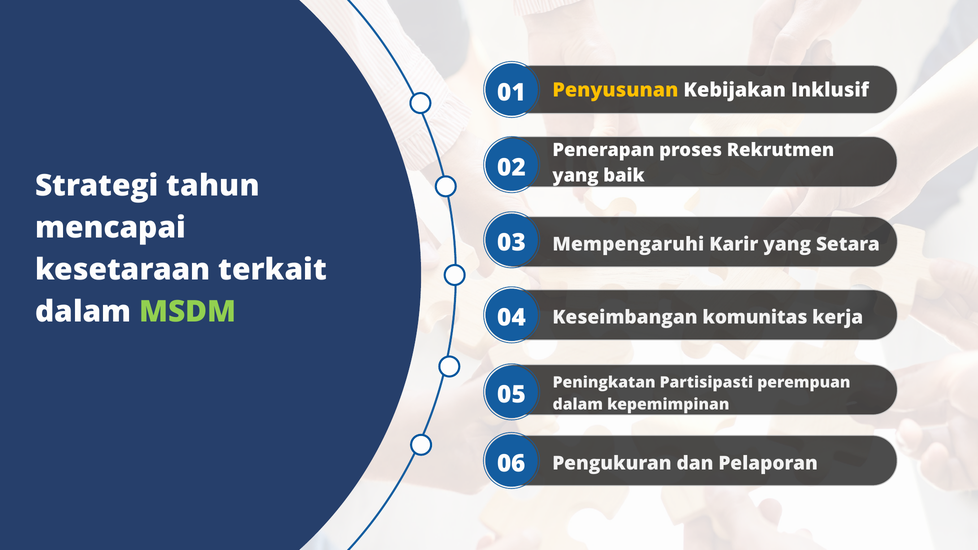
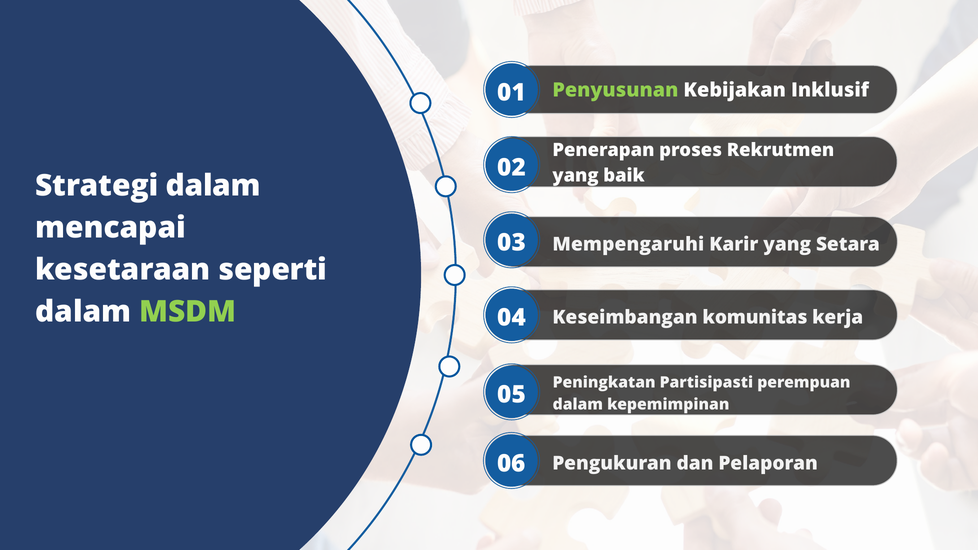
Penyusunan colour: yellow -> light green
Strategi tahun: tahun -> dalam
terkait: terkait -> seperti
